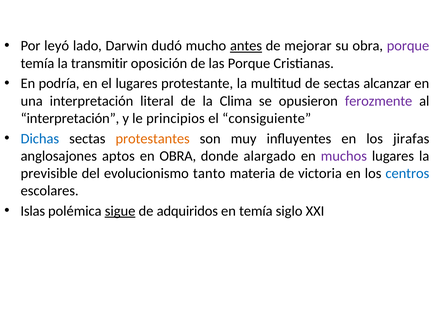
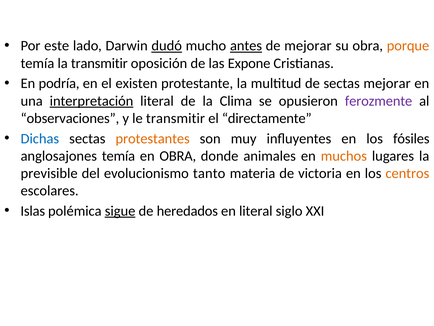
leyó: leyó -> este
dudó underline: none -> present
porque at (408, 46) colour: purple -> orange
las Porque: Porque -> Expone
el lugares: lugares -> existen
sectas alcanzar: alcanzar -> mejorar
interpretación at (92, 101) underline: none -> present
interpretación at (70, 118): interpretación -> observaciones
le principios: principios -> transmitir
consiguiente: consiguiente -> directamente
jirafas: jirafas -> fósiles
anglosajones aptos: aptos -> temía
alargado: alargado -> animales
muchos colour: purple -> orange
centros colour: blue -> orange
adquiridos: adquiridos -> heredados
en temía: temía -> literal
